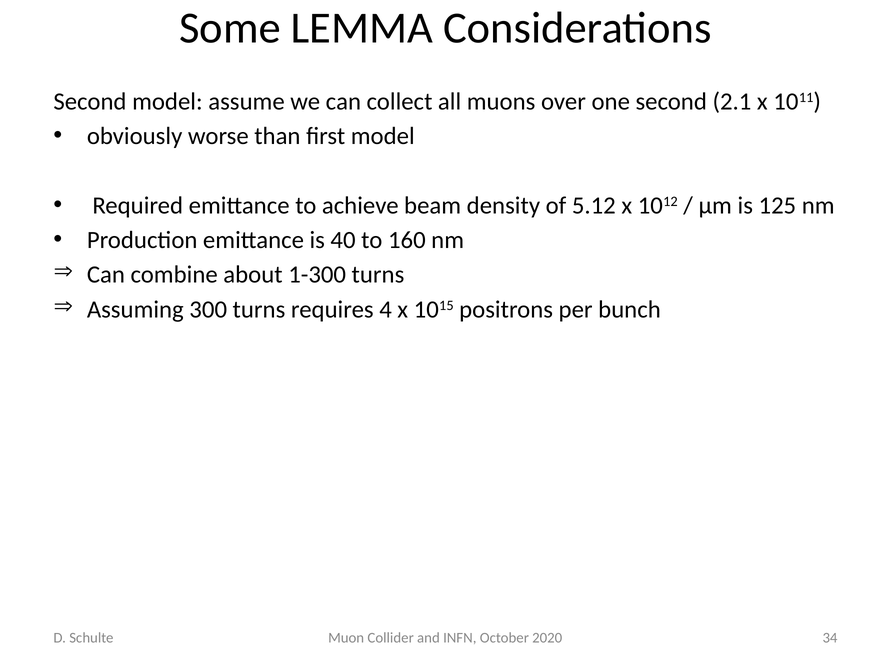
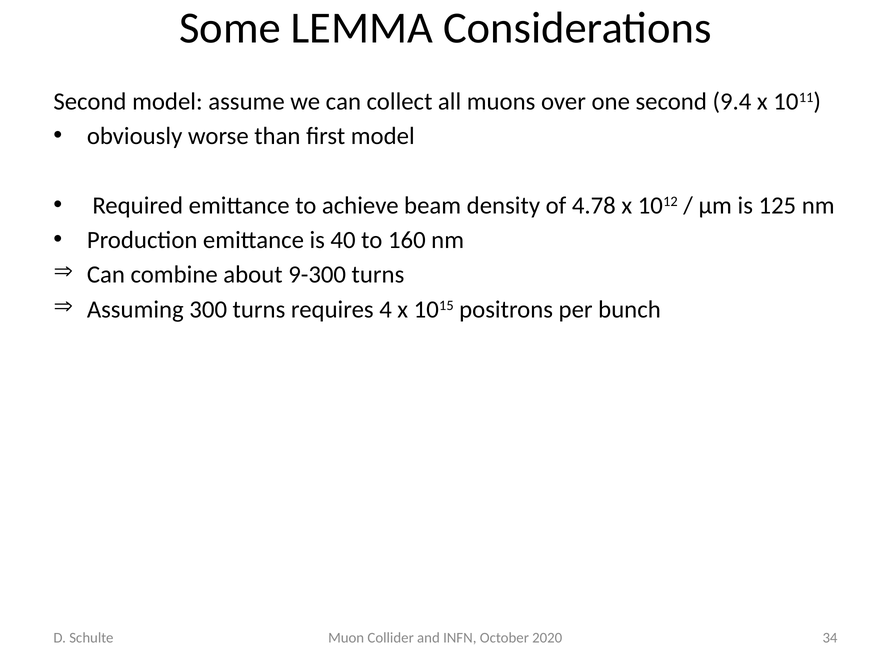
2.1: 2.1 -> 9.4
5.12: 5.12 -> 4.78
1-300: 1-300 -> 9-300
